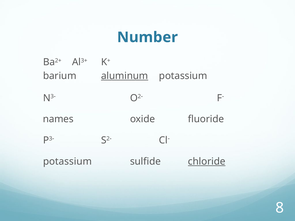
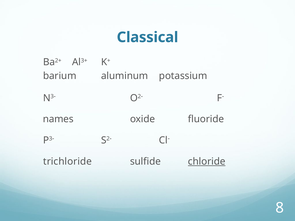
Number: Number -> Classical
aluminum underline: present -> none
potassium at (67, 162): potassium -> trichloride
